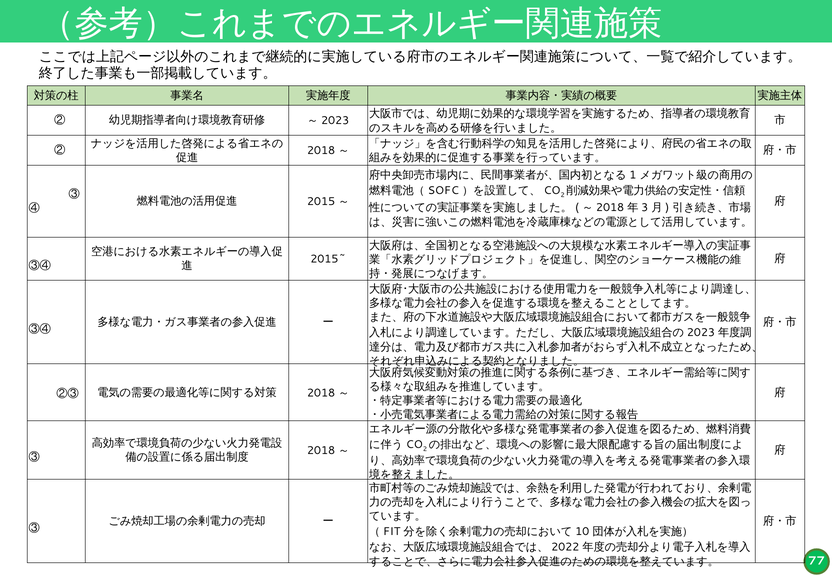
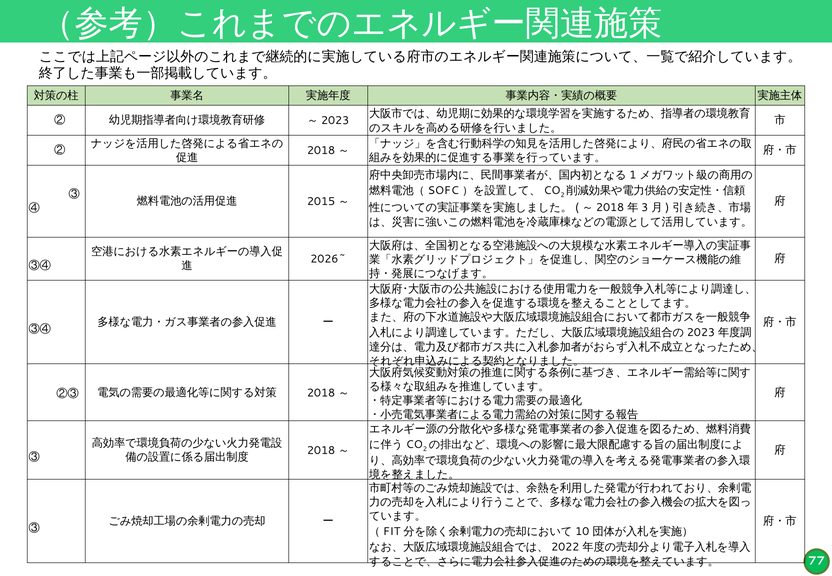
2015~: 2015~ -> 2026~
